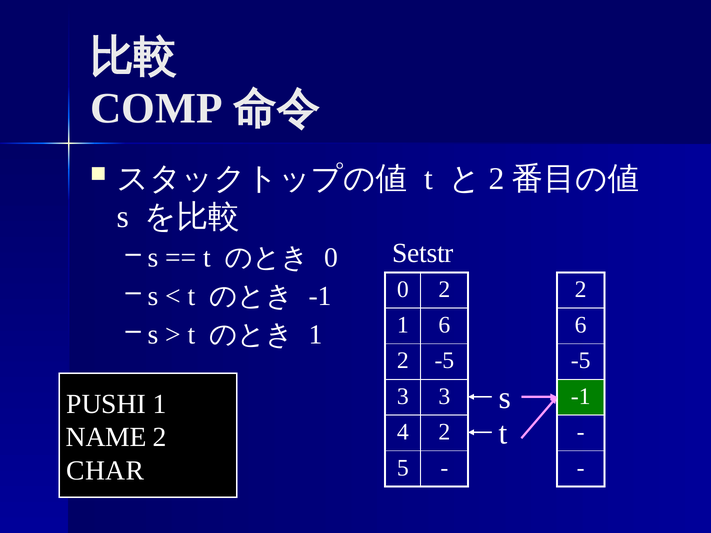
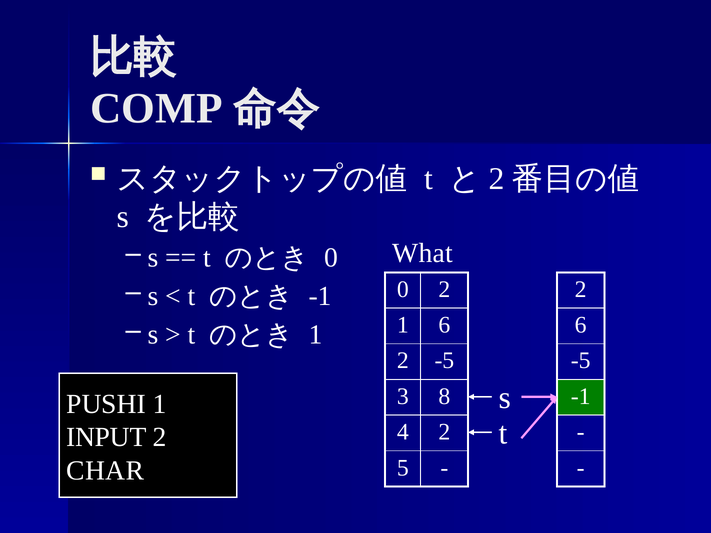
Setstr: Setstr -> What
3 3: 3 -> 8
NAME: NAME -> INPUT
